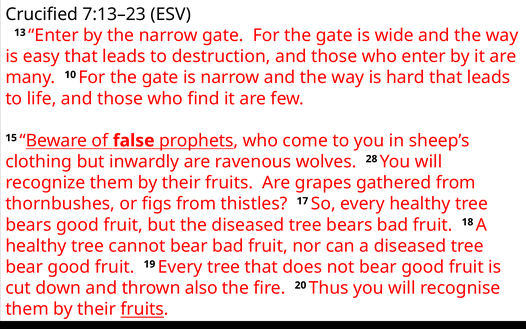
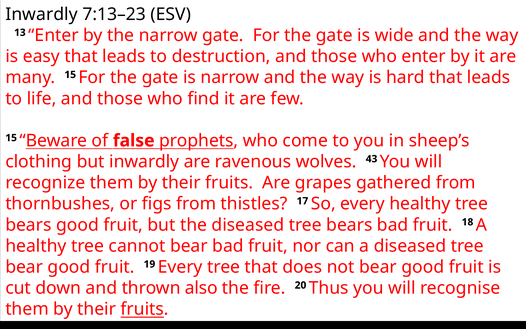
Crucified at (42, 14): Crucified -> Inwardly
many 10: 10 -> 15
28: 28 -> 43
